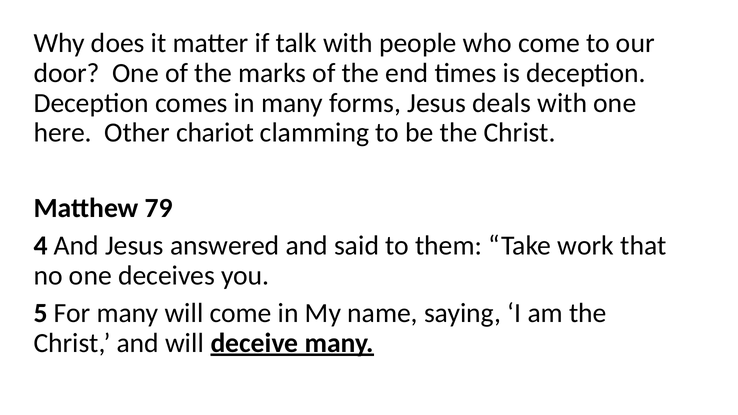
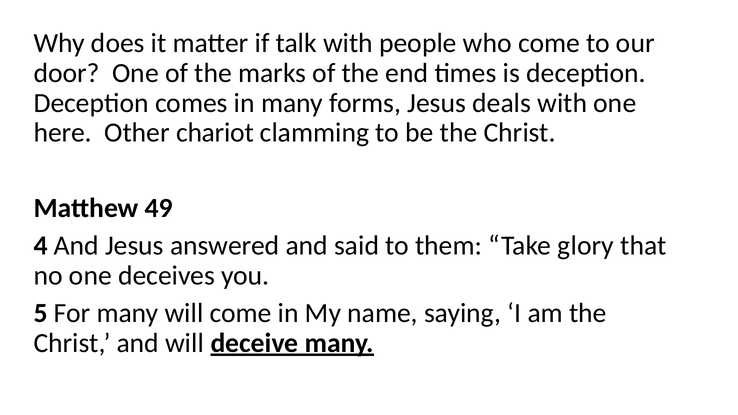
79: 79 -> 49
work: work -> glory
